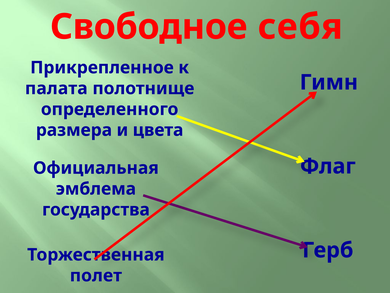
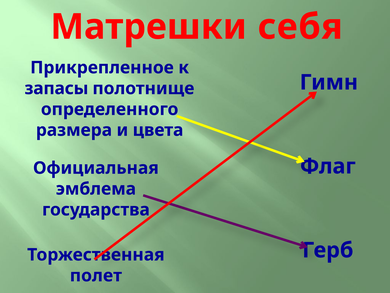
Свободное: Свободное -> Матрешки
палата: палата -> запасы
